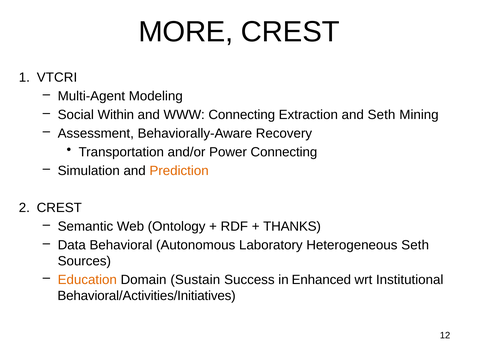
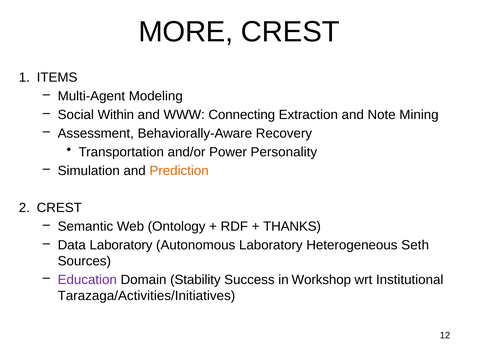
VTCRI: VTCRI -> ITEMS
and Seth: Seth -> Note
Power Connecting: Connecting -> Personality
Data Behavioral: Behavioral -> Laboratory
Education colour: orange -> purple
Sustain: Sustain -> Stability
Enhanced: Enhanced -> Workshop
Behavioral/Activities/Initiatives: Behavioral/Activities/Initiatives -> Tarazaga/Activities/Initiatives
